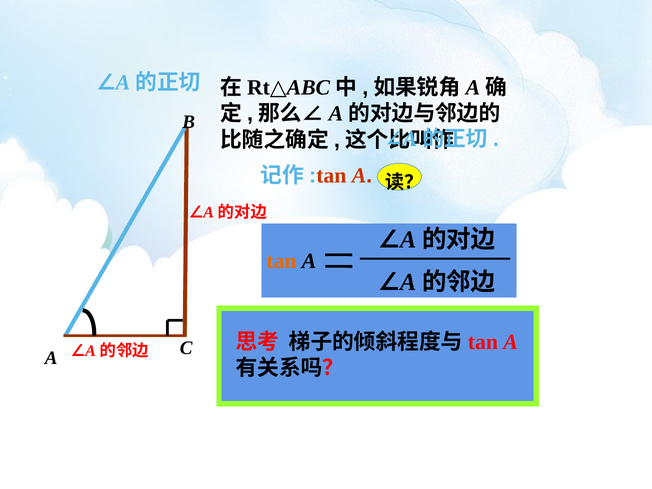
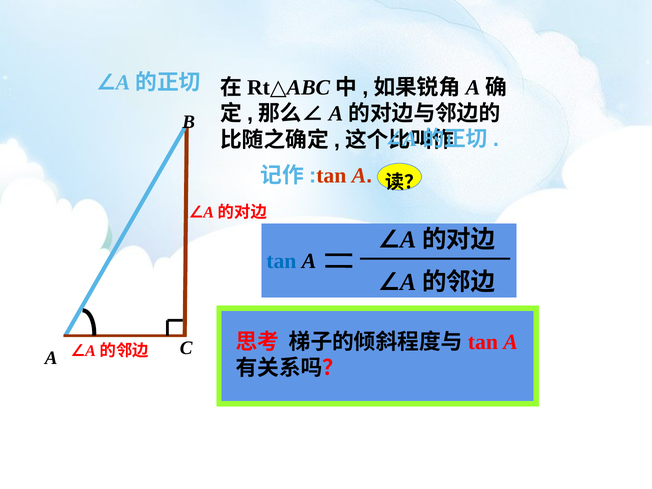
tan colour: orange -> blue
